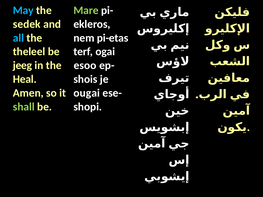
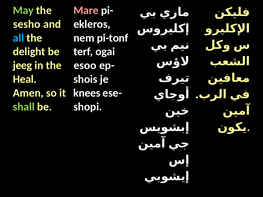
May colour: light blue -> light green
Mare colour: light green -> pink
sedek: sedek -> sesho
pi-etas: pi-etas -> pi-tonf
theleel: theleel -> delight
ougai: ougai -> knees
